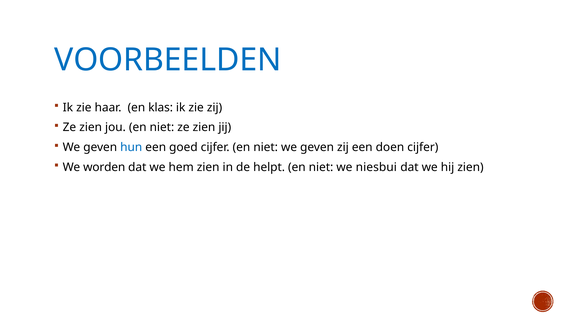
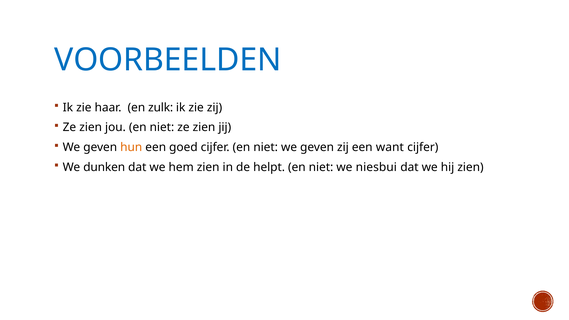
klas: klas -> zulk
hun colour: blue -> orange
doen: doen -> want
worden: worden -> dunken
